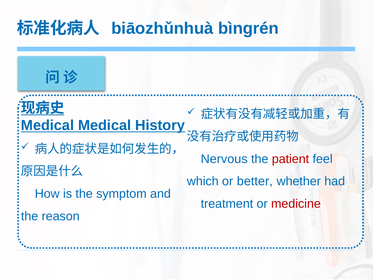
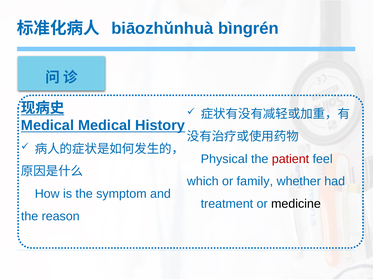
Nervous: Nervous -> Physical
better: better -> family
medicine colour: red -> black
